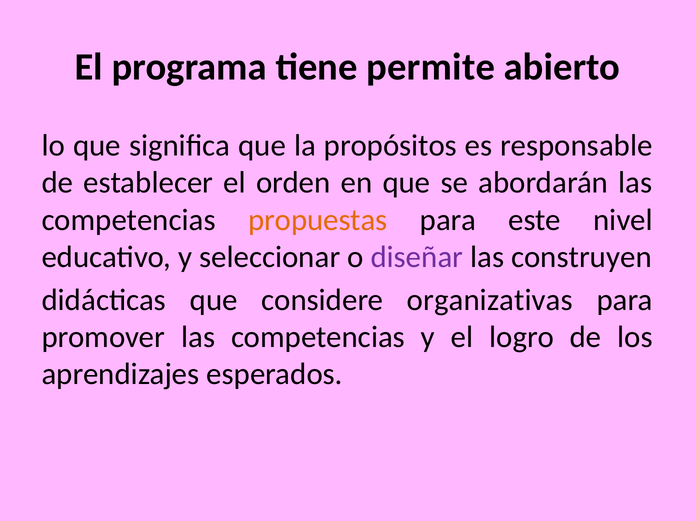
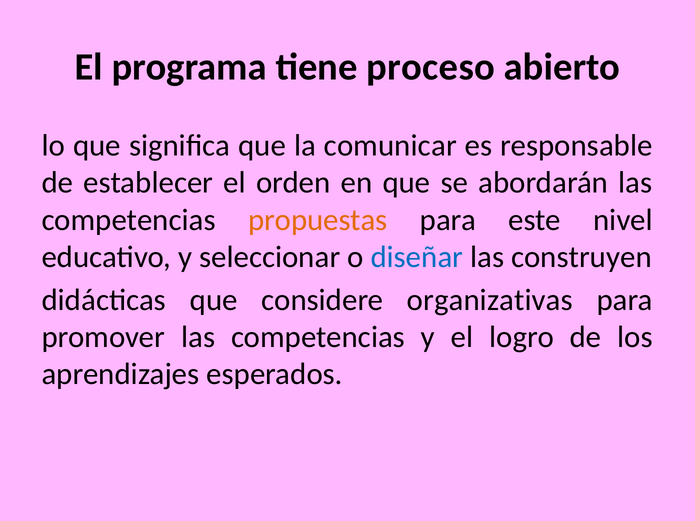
permite: permite -> proceso
propósitos: propósitos -> comunicar
diseñar colour: purple -> blue
